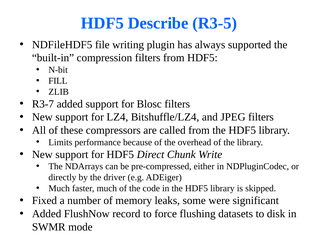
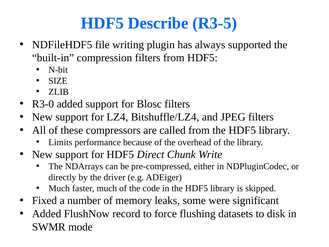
FILL: FILL -> SIZE
R3-7: R3-7 -> R3-0
